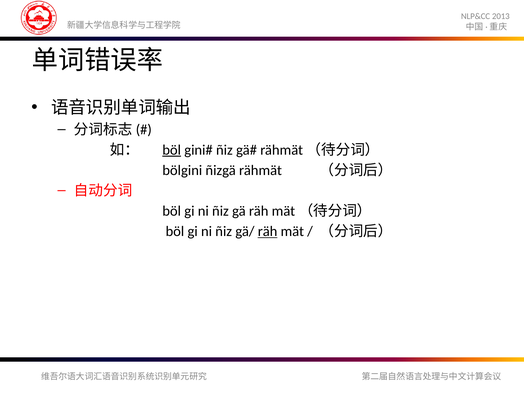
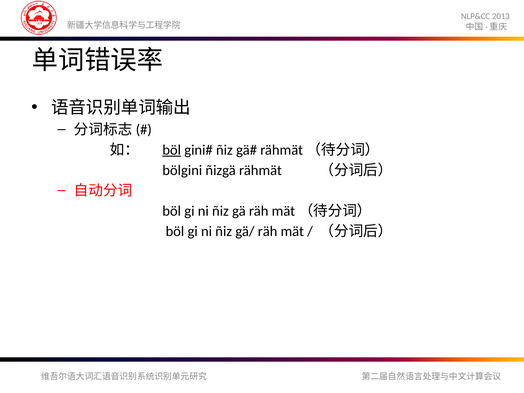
räh at (268, 231) underline: present -> none
